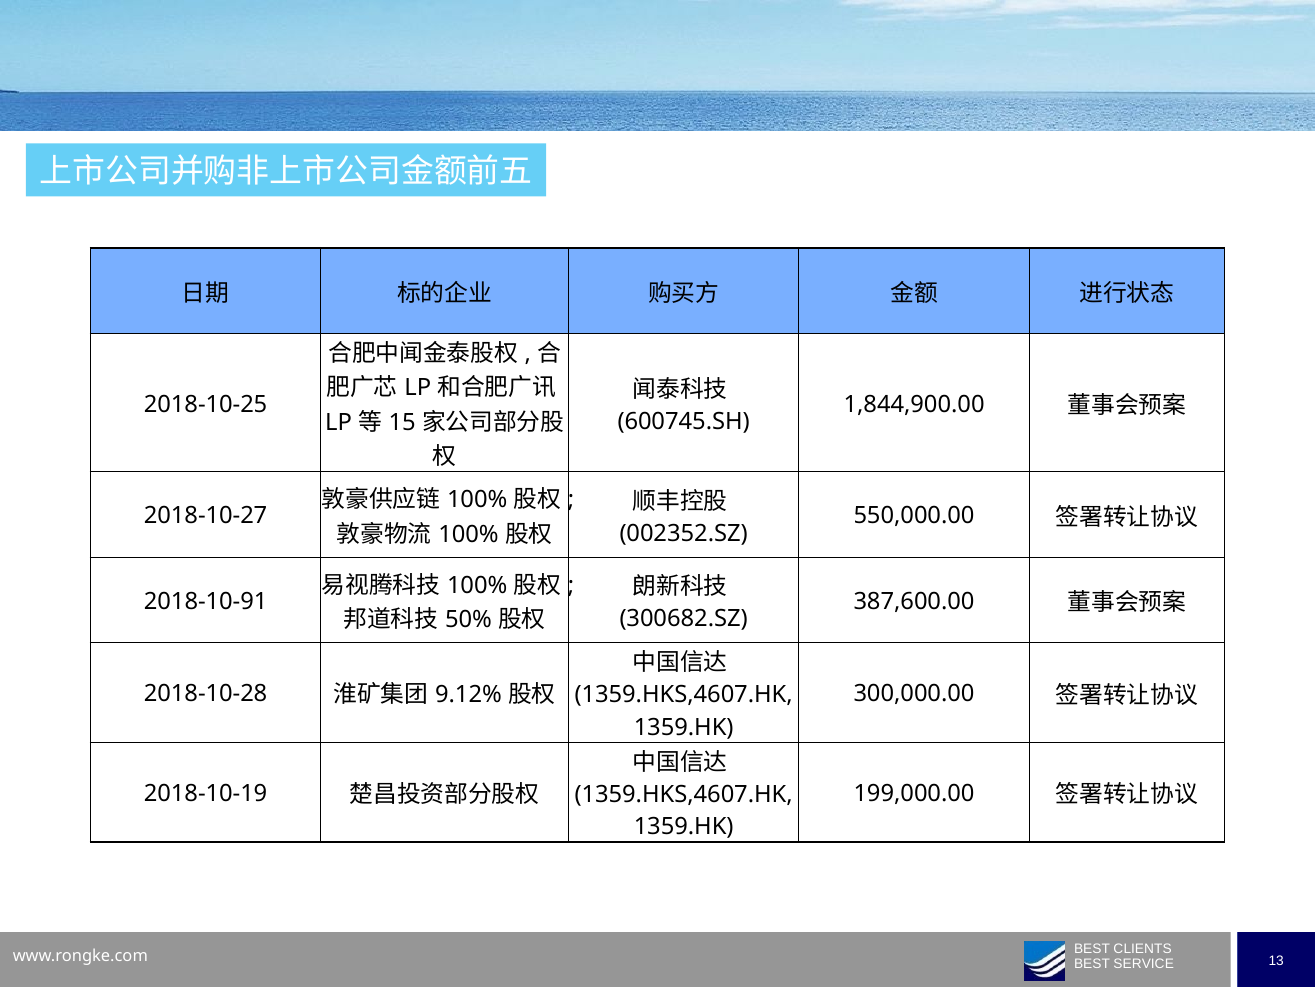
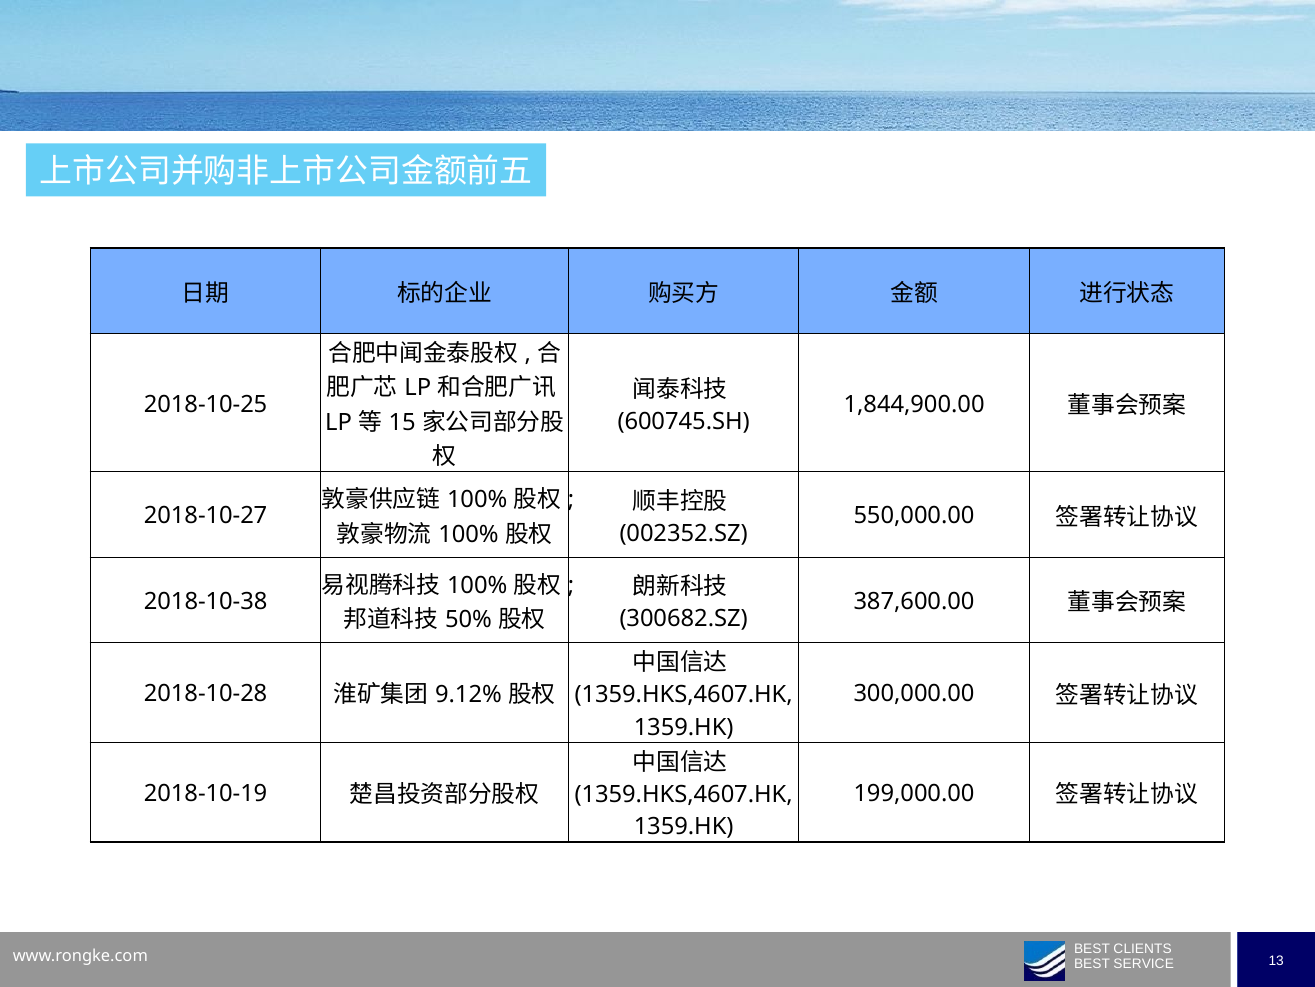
2018-10-91: 2018-10-91 -> 2018-10-38
